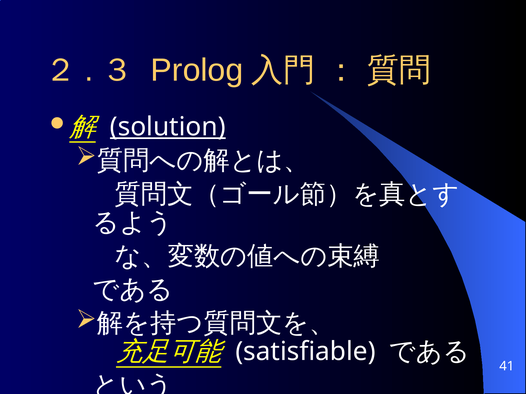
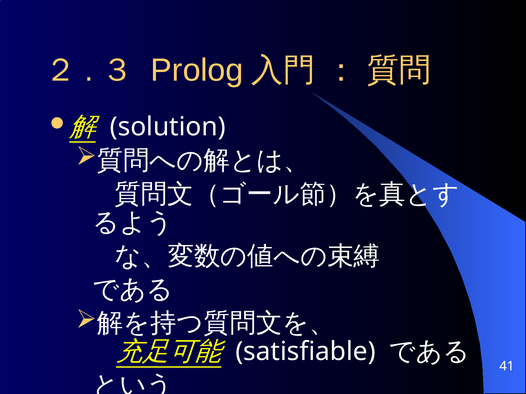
solution underline: present -> none
